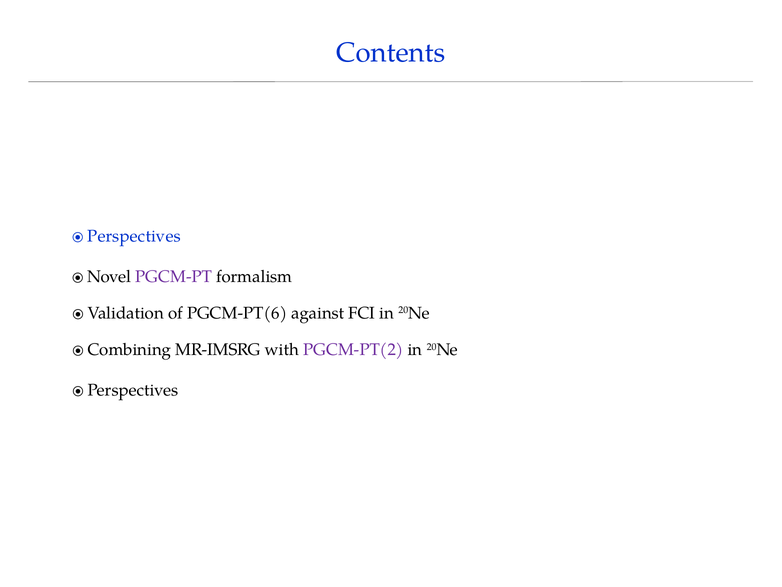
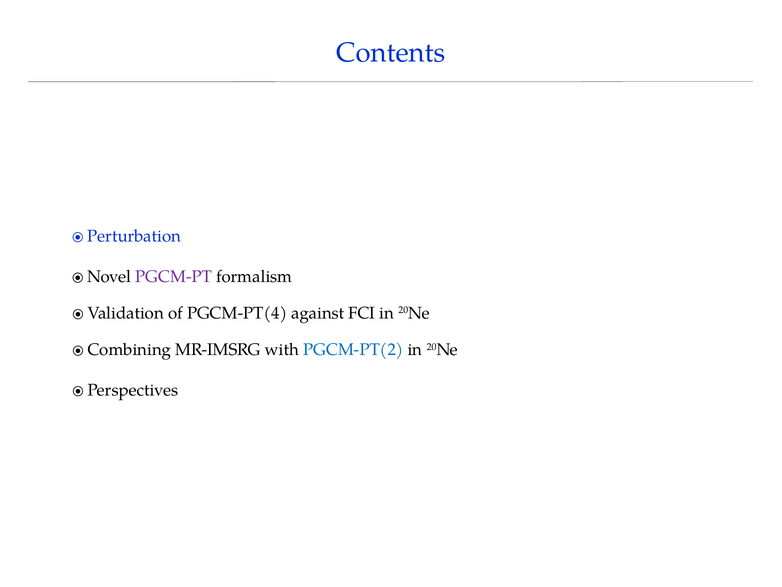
Perspectives at (134, 236): Perspectives -> Perturbation
PGCM-PT(6: PGCM-PT(6 -> PGCM-PT(4
PGCM-PT(2 colour: purple -> blue
